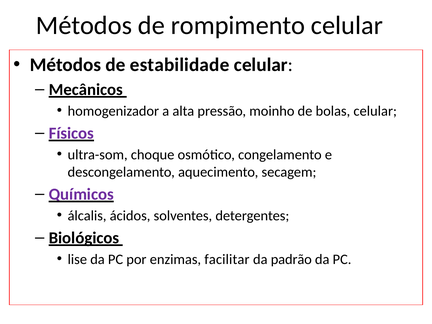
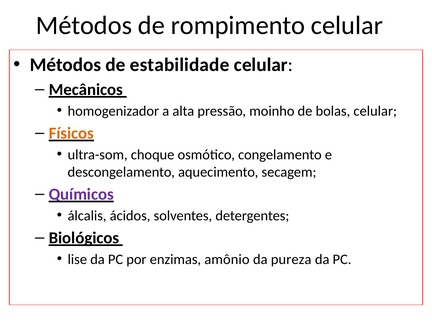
Físicos colour: purple -> orange
facilitar: facilitar -> amônio
padrão: padrão -> pureza
